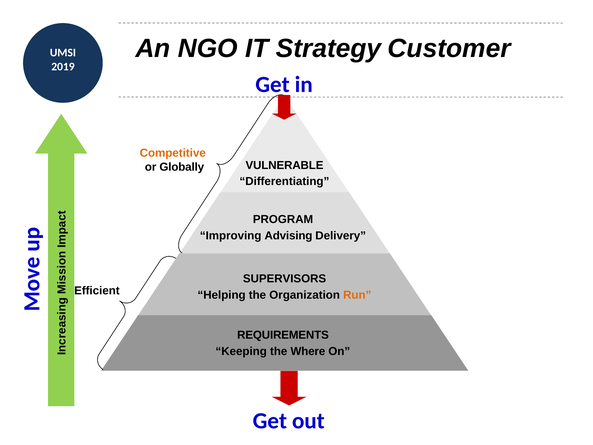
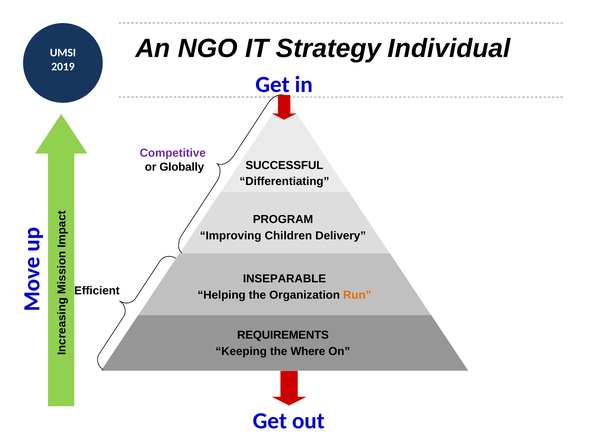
Customer: Customer -> Individual
Competitive colour: orange -> purple
VULNERABLE: VULNERABLE -> SUCCESSFUL
Advising: Advising -> Children
SUPERVISORS: SUPERVISORS -> INSEPARABLE
